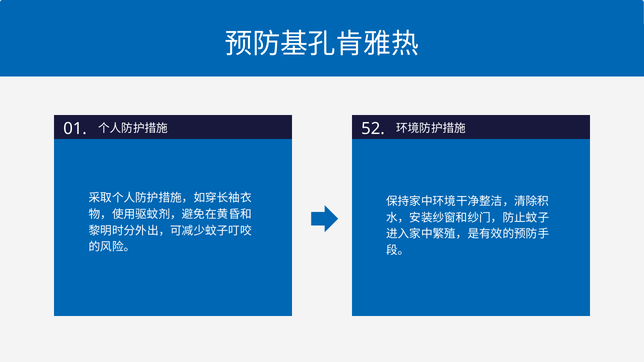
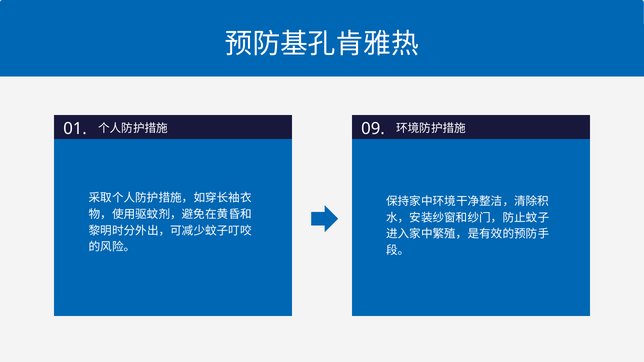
52: 52 -> 09
